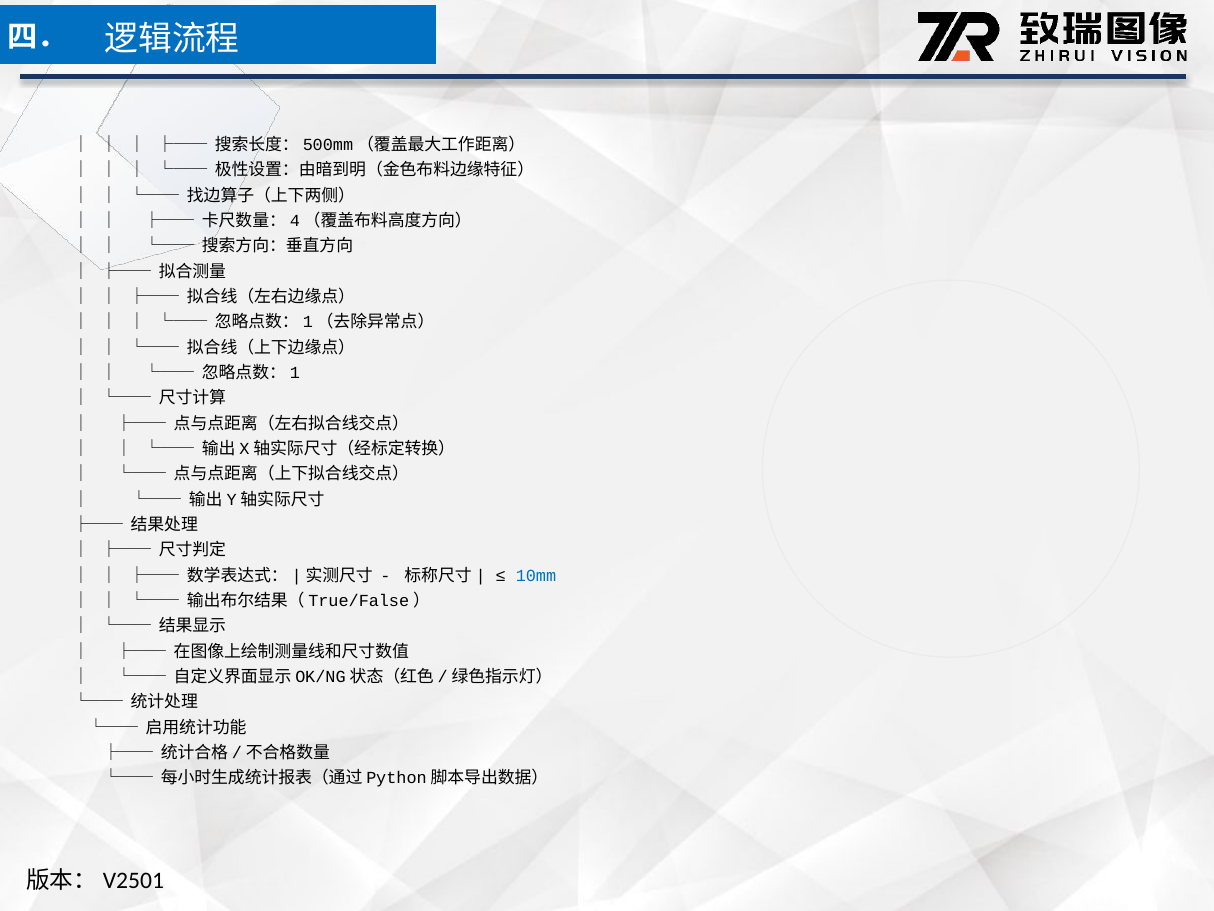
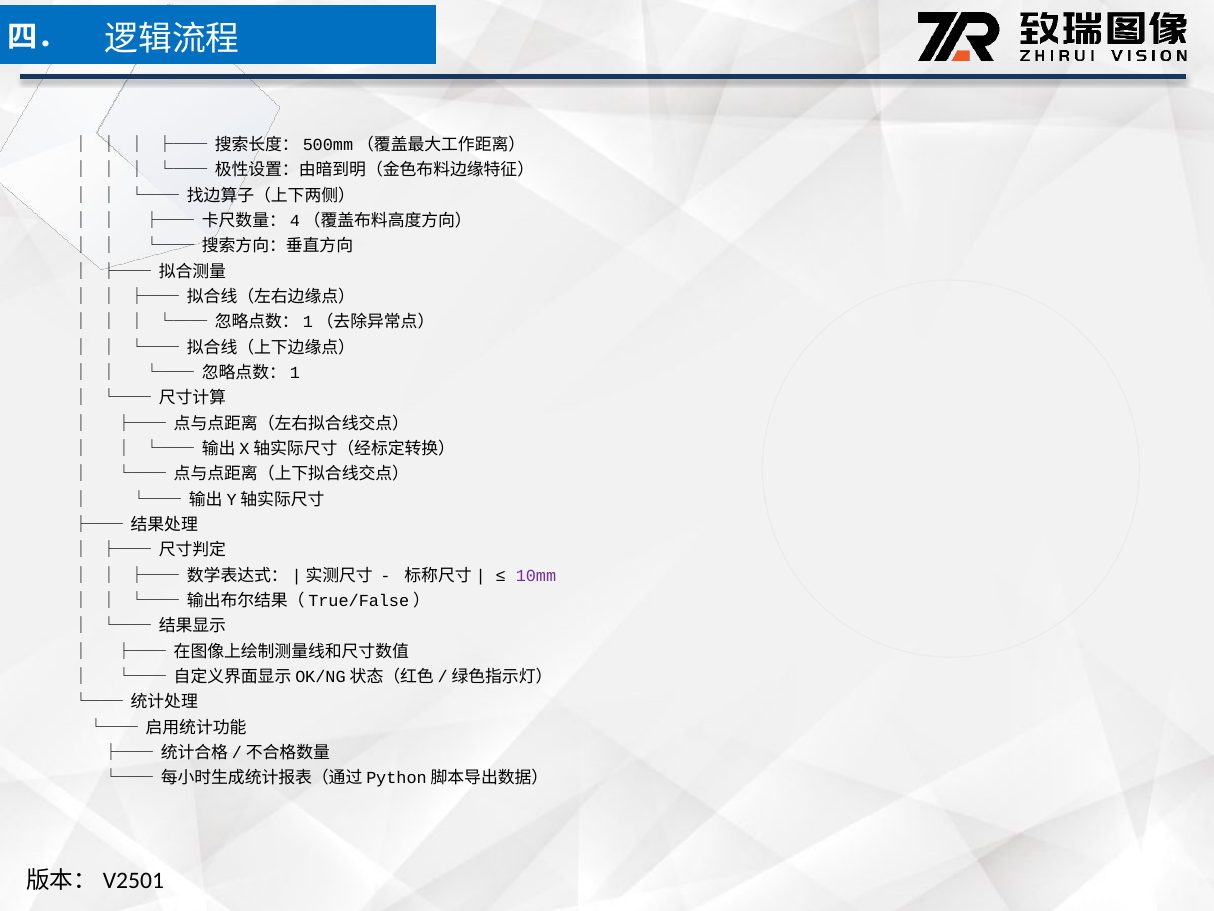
10mm colour: blue -> purple
